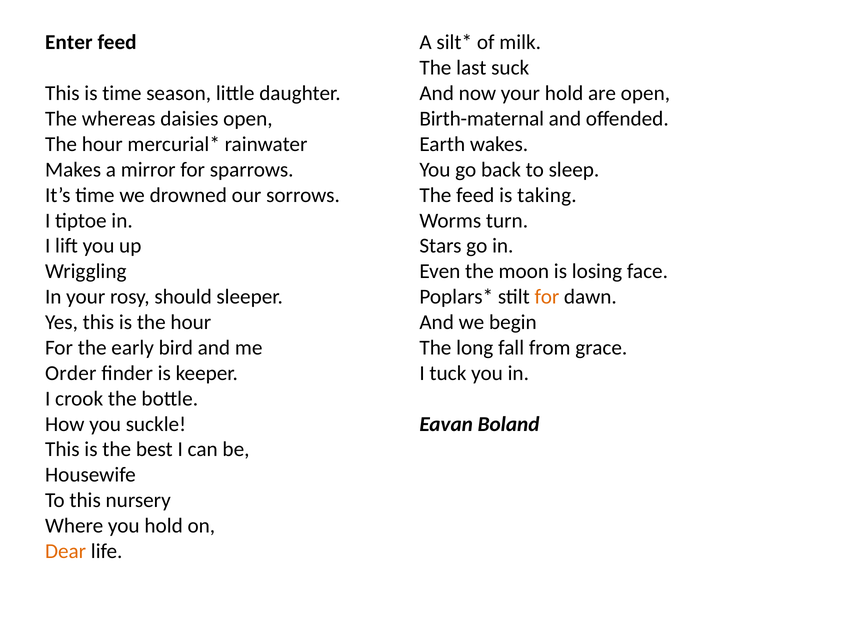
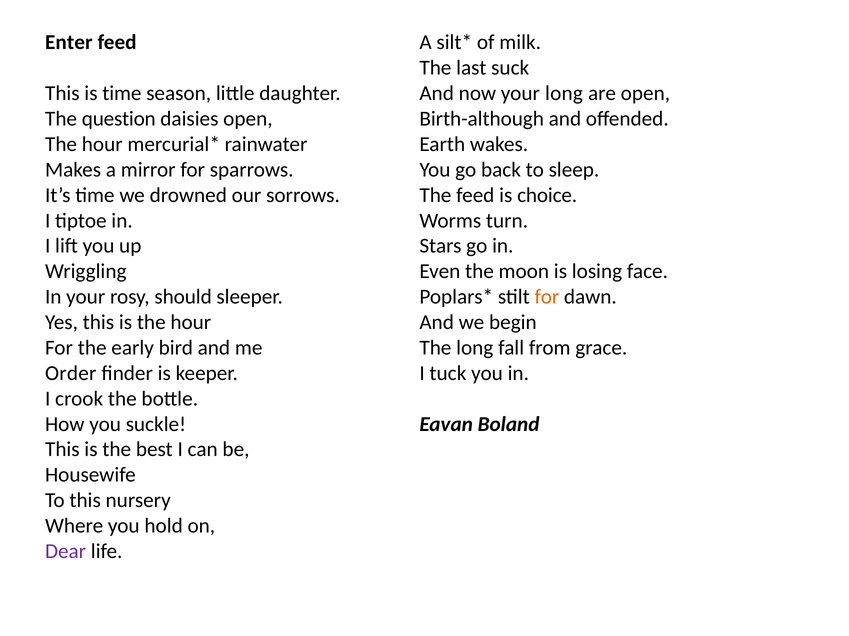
your hold: hold -> long
whereas: whereas -> question
Birth-maternal: Birth-maternal -> Birth-although
taking: taking -> choice
Dear colour: orange -> purple
